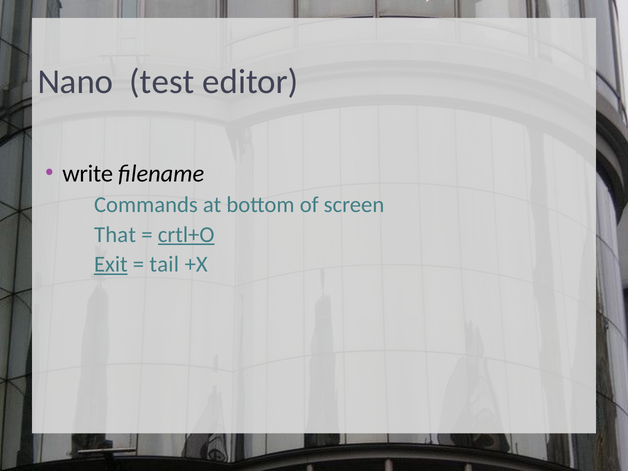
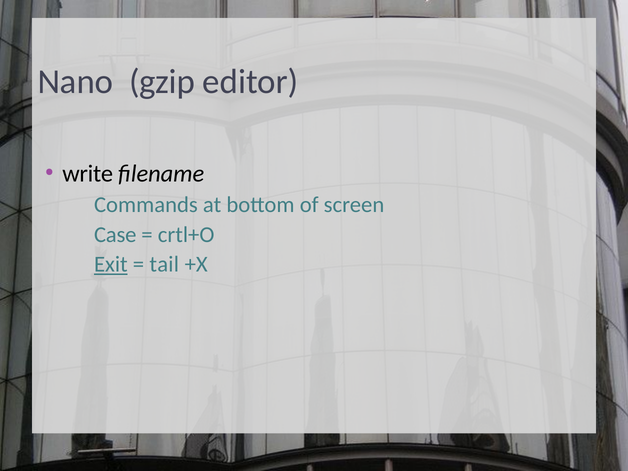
test: test -> gzip
That: That -> Case
crtl+O underline: present -> none
